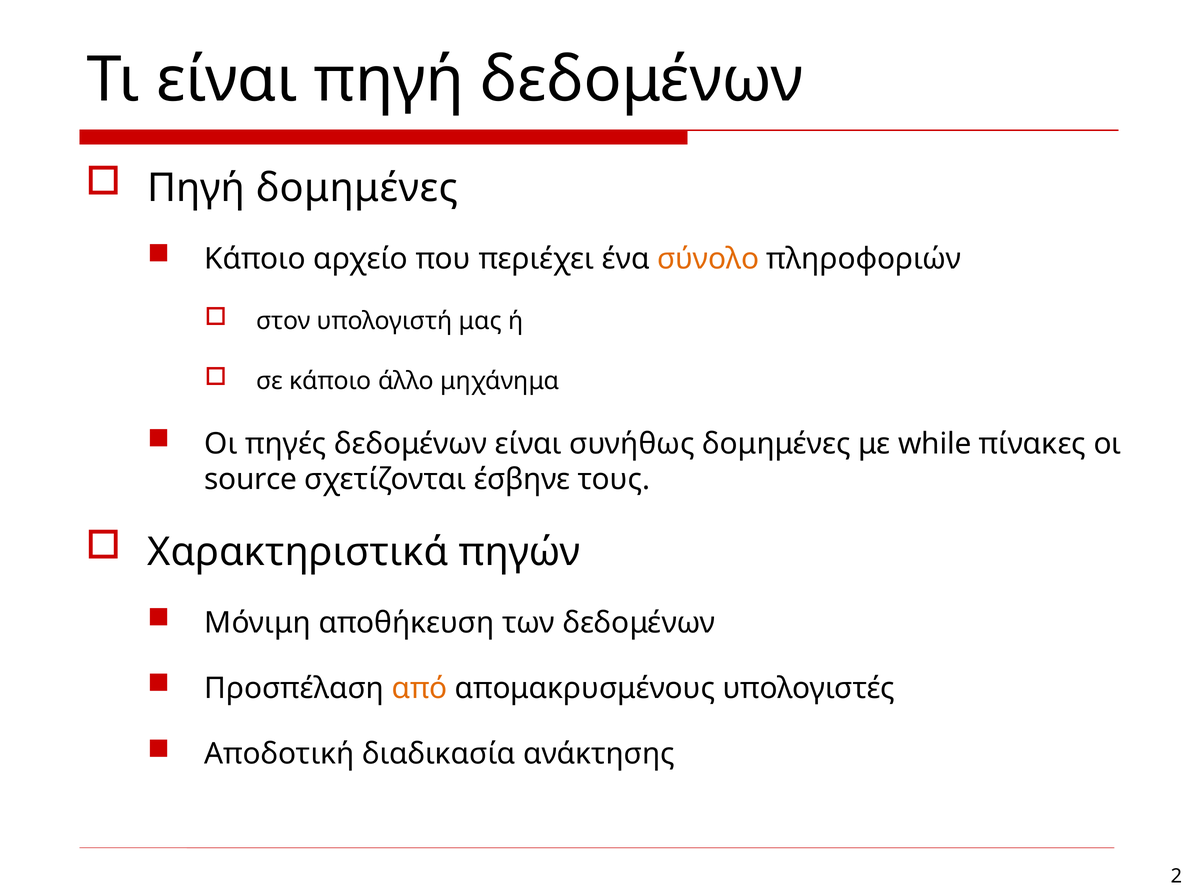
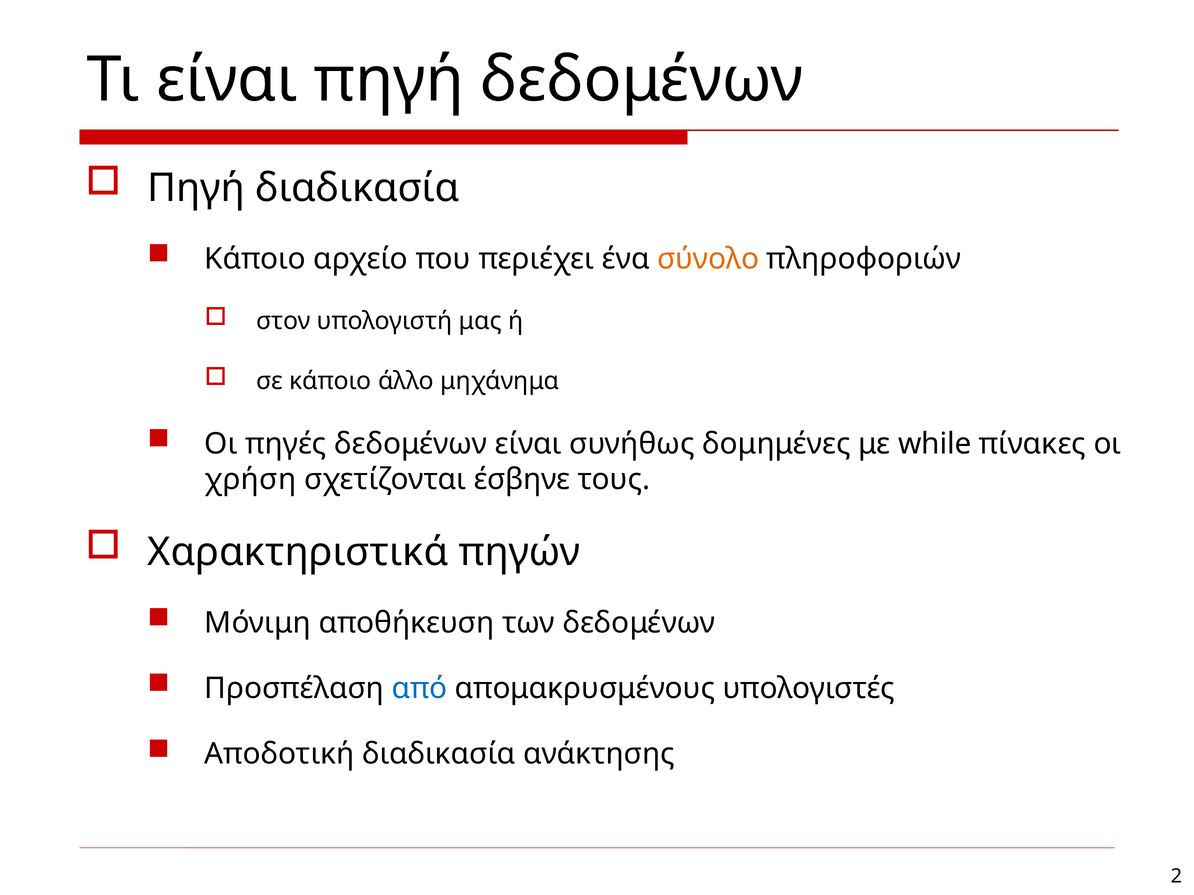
Πηγή δομημένες: δομημένες -> διαδικασία
source: source -> χρήση
από colour: orange -> blue
